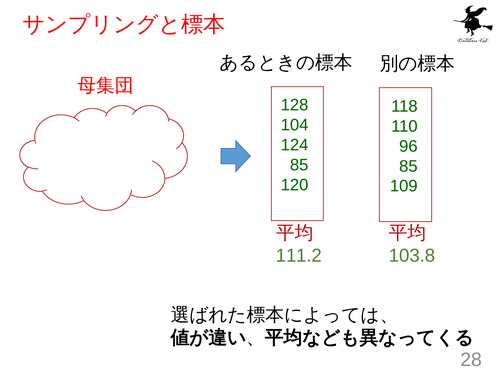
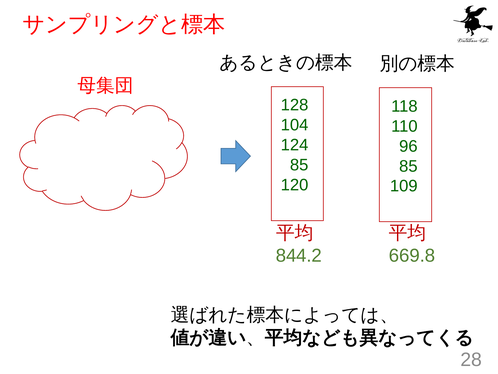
111.2: 111.2 -> 844.2
103.8: 103.8 -> 669.8
